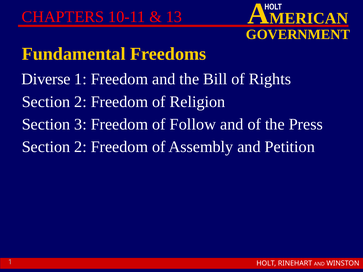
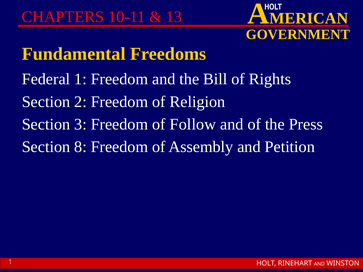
Diverse: Diverse -> Federal
2 at (80, 147): 2 -> 8
